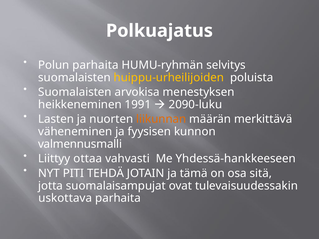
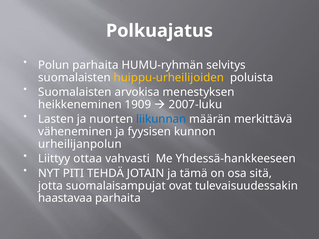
1991: 1991 -> 1909
2090-luku: 2090-luku -> 2007-luku
liikunnan colour: orange -> blue
valmennusmalli: valmennusmalli -> urheilijanpolun
uskottava: uskottava -> haastavaa
